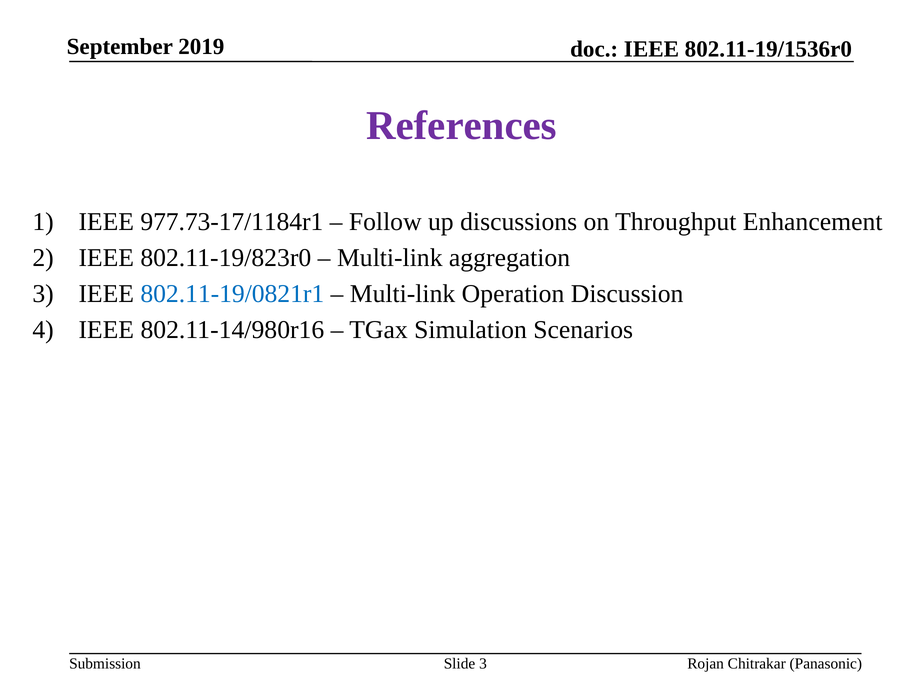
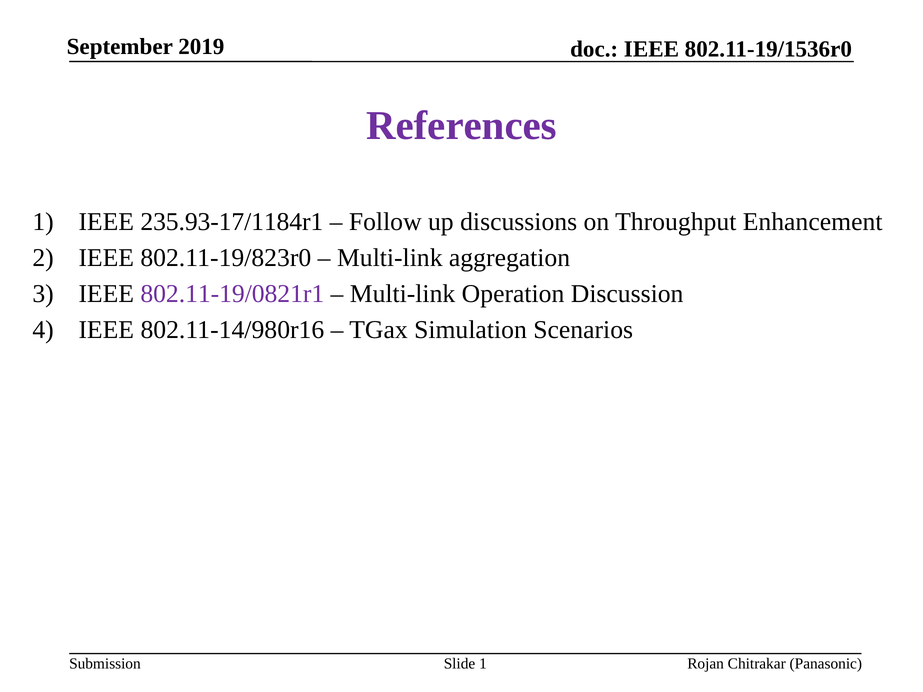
977.73-17/1184r1: 977.73-17/1184r1 -> 235.93-17/1184r1
802.11-19/0821r1 colour: blue -> purple
Slide 3: 3 -> 1
